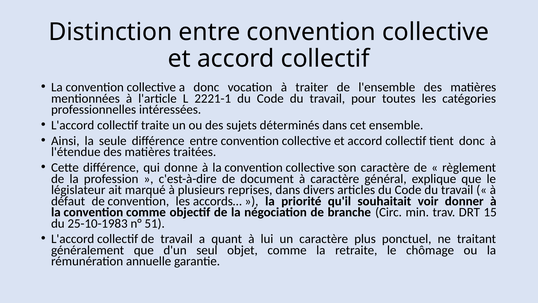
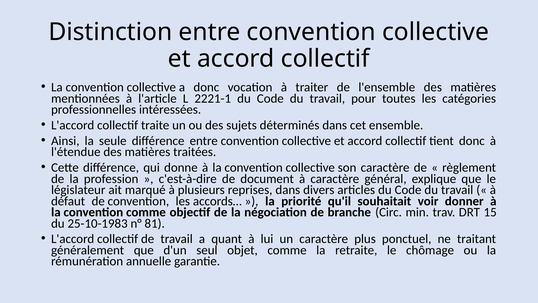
51: 51 -> 81
